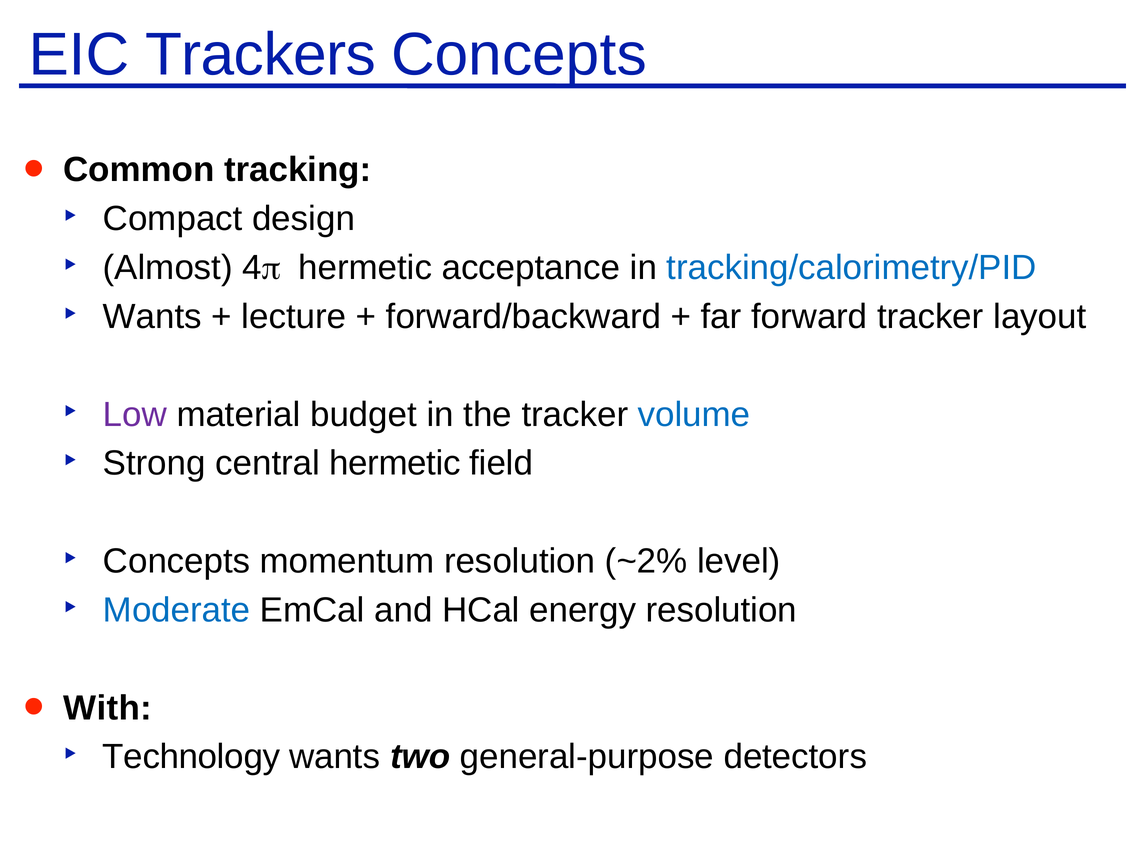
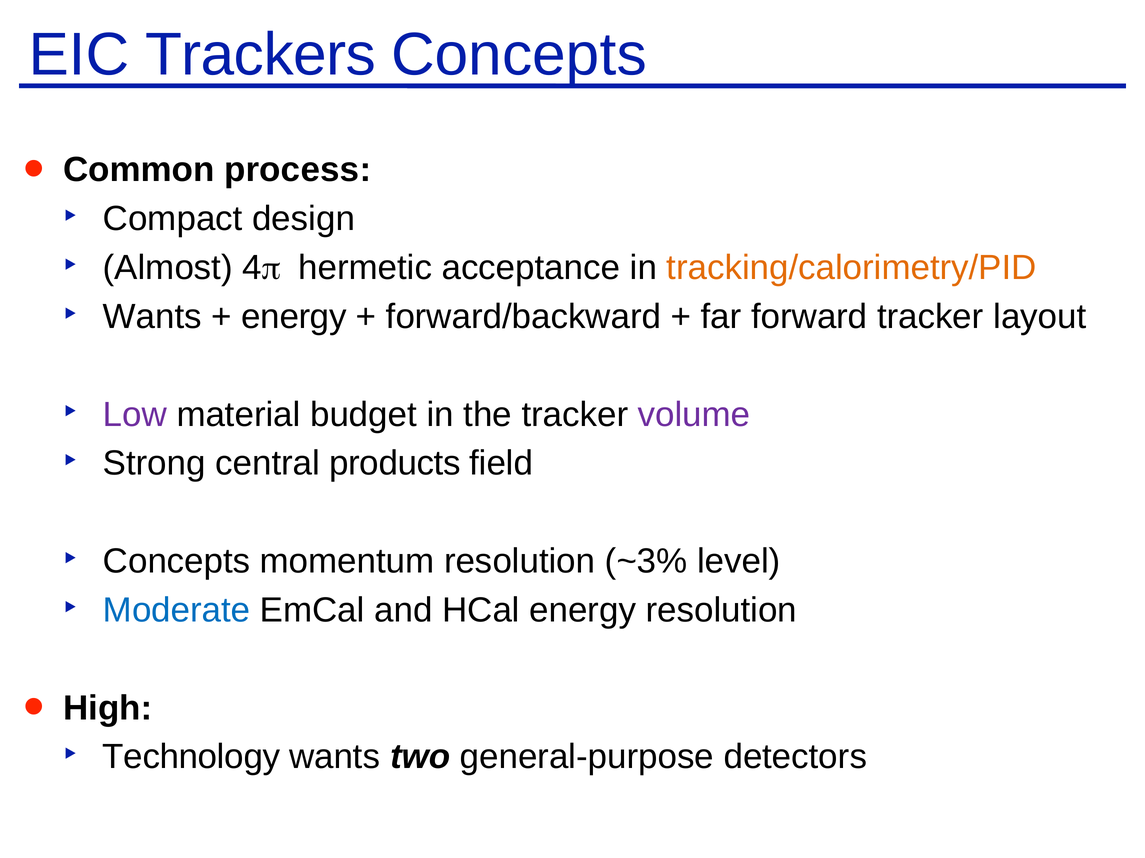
tracking: tracking -> process
tracking/calorimetry/PID colour: blue -> orange
lecture at (294, 317): lecture -> energy
volume colour: blue -> purple
central hermetic: hermetic -> products
~2%: ~2% -> ~3%
With: With -> High
